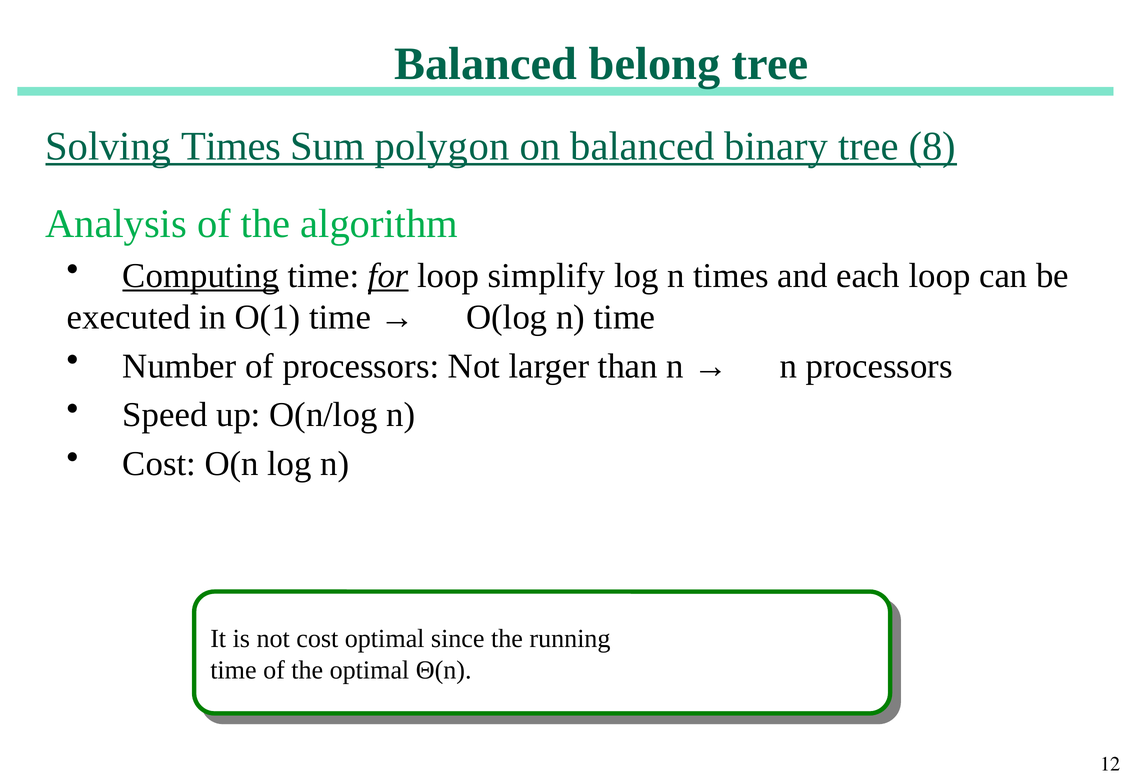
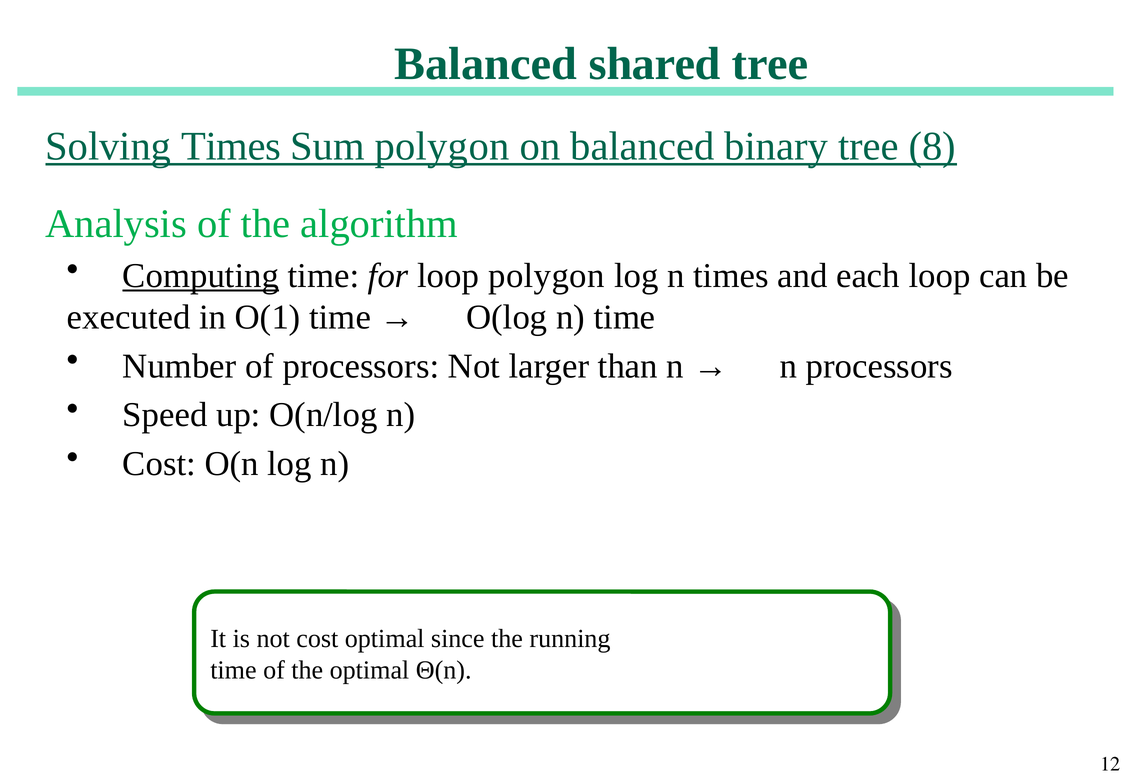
belong: belong -> shared
for underline: present -> none
loop simplify: simplify -> polygon
